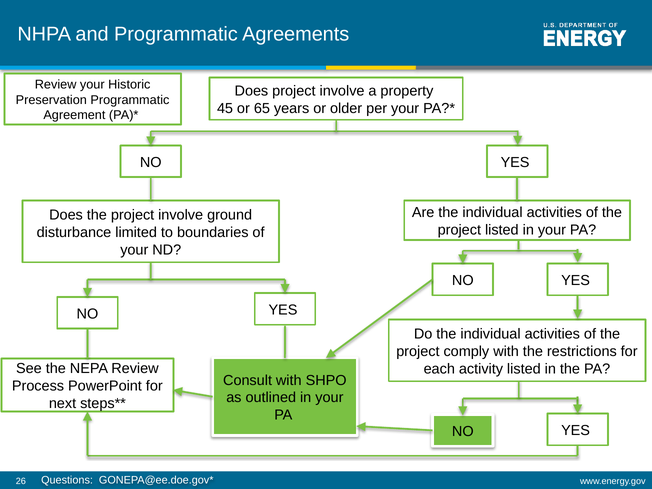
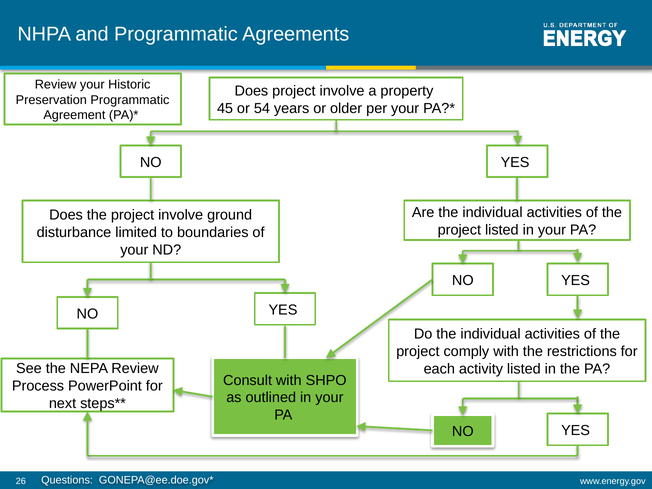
65: 65 -> 54
